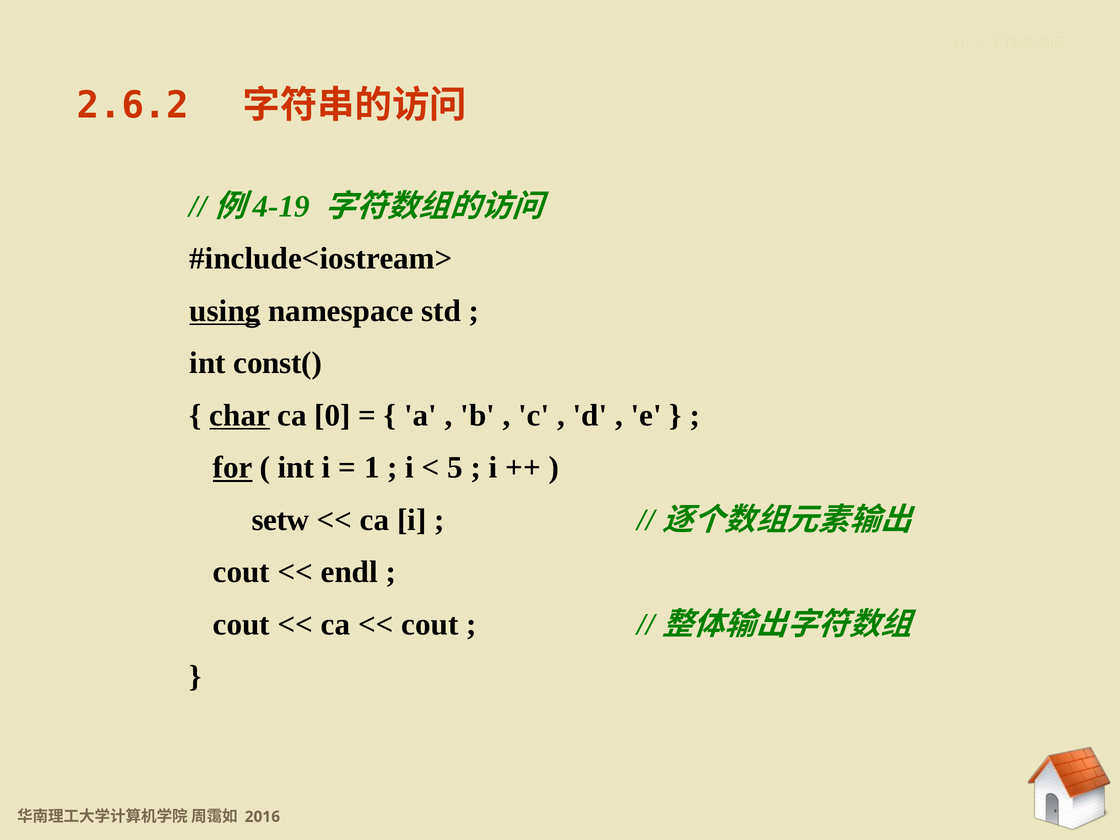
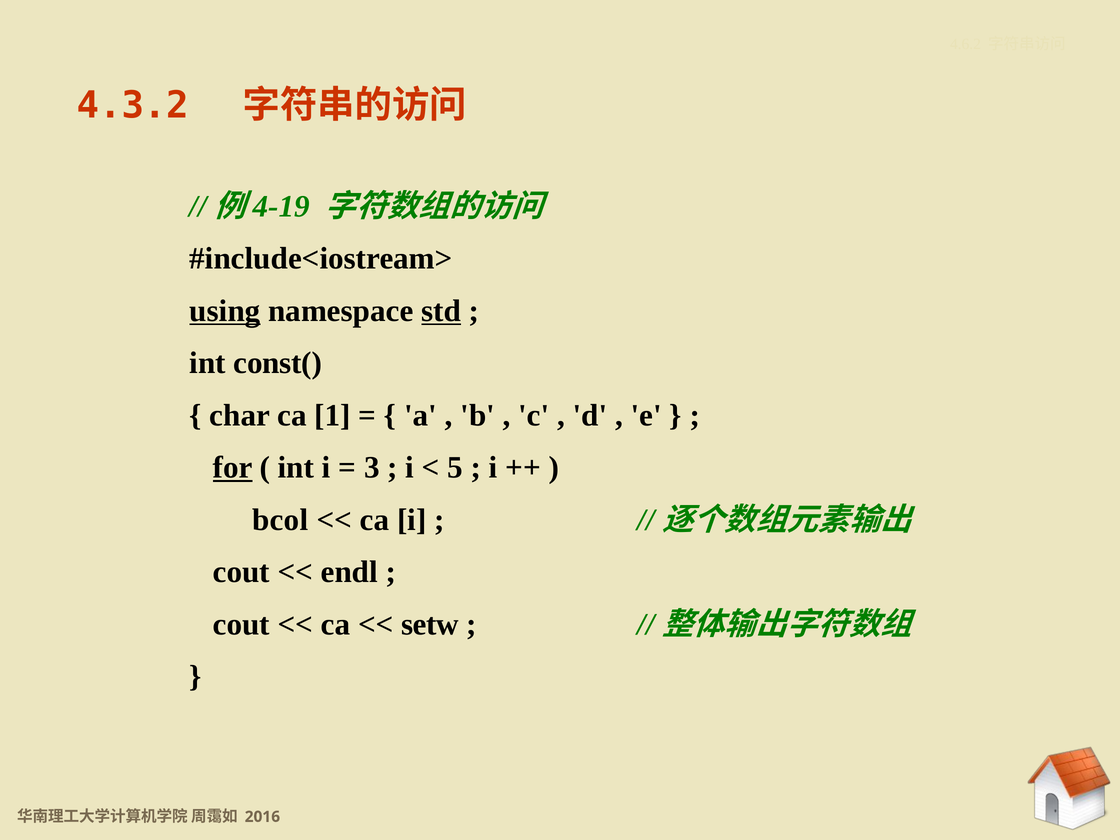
2.6.2: 2.6.2 -> 4.3.2
std underline: none -> present
char underline: present -> none
0: 0 -> 1
1: 1 -> 3
setw: setw -> bcol
cout at (430, 624): cout -> setw
